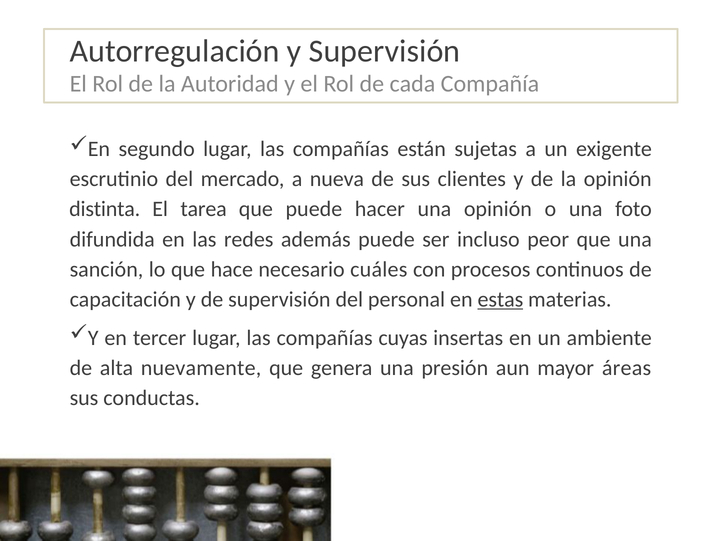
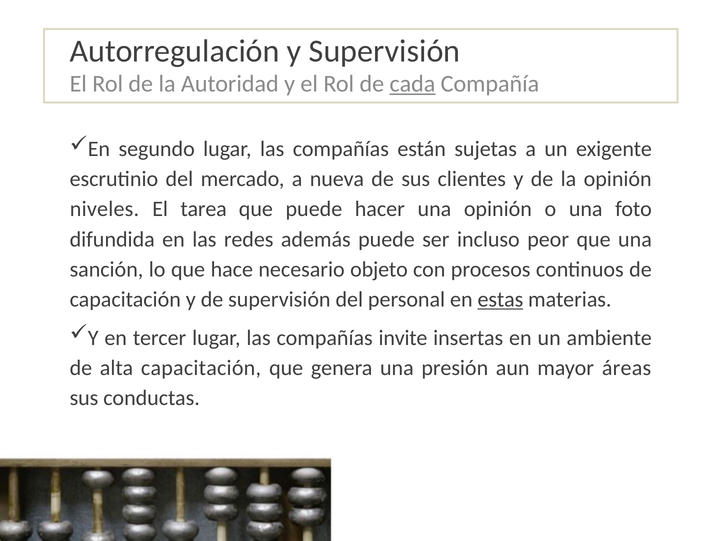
cada underline: none -> present
distinta: distinta -> niveles
cuáles: cuáles -> objeto
cuyas: cuyas -> invite
alta nuevamente: nuevamente -> capacitación
